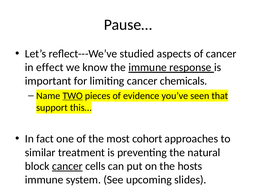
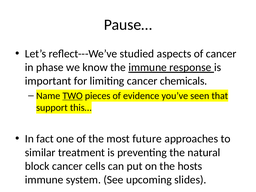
effect: effect -> phase
cohort: cohort -> future
cancer at (67, 166) underline: present -> none
